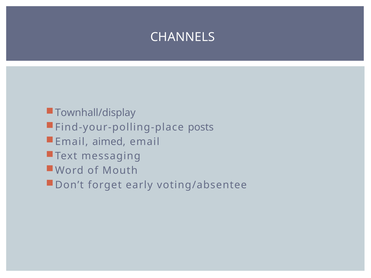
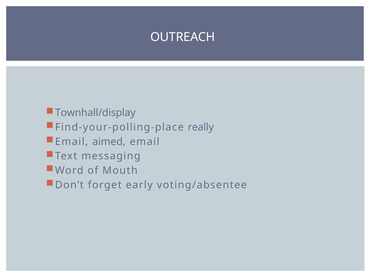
CHANNELS: CHANNELS -> OUTREACH
posts: posts -> really
